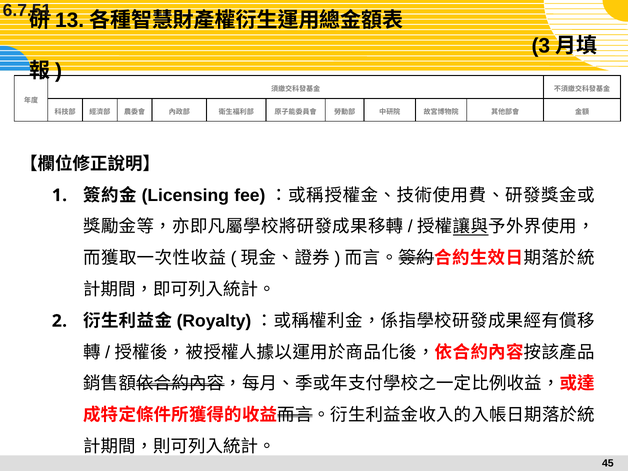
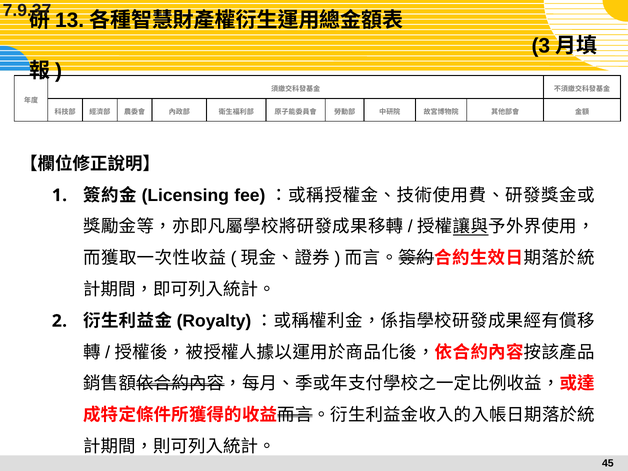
6.7.51: 6.7.51 -> 7.9.37
